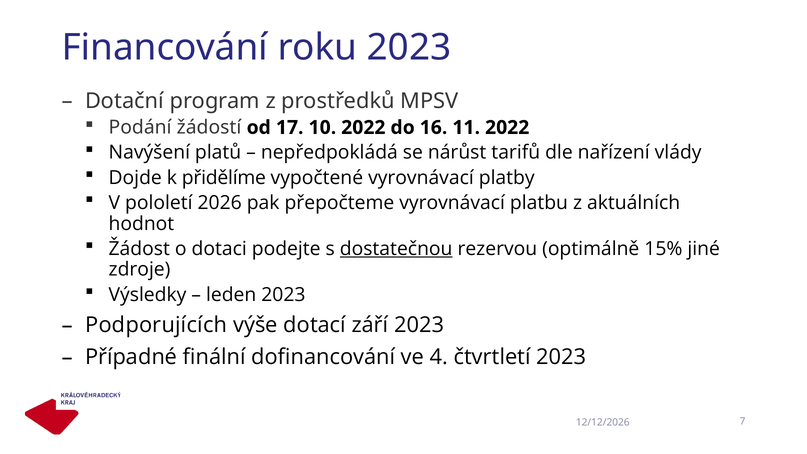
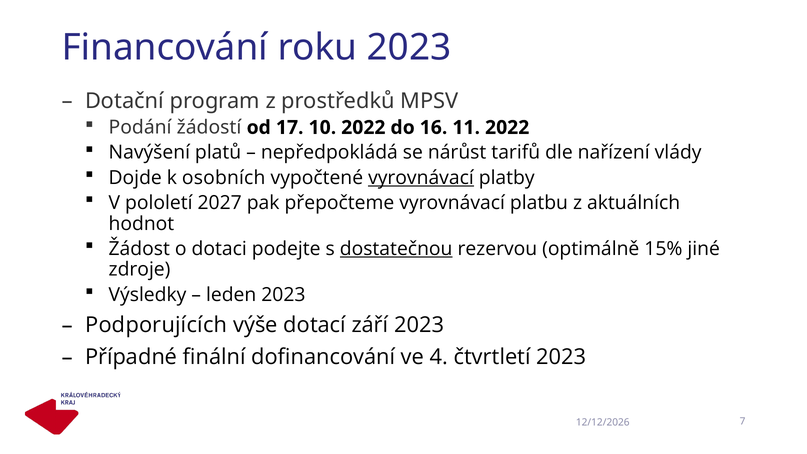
přidělíme: přidělíme -> osobních
vyrovnávací at (421, 178) underline: none -> present
2026: 2026 -> 2027
